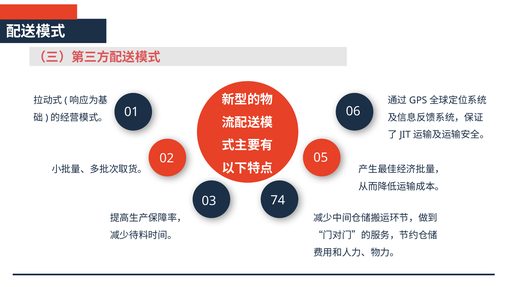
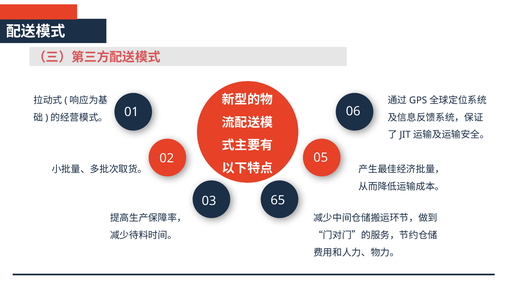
74: 74 -> 65
